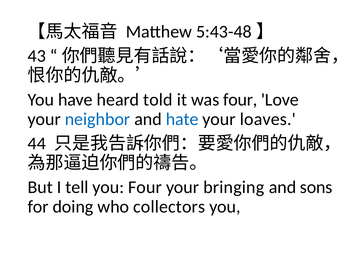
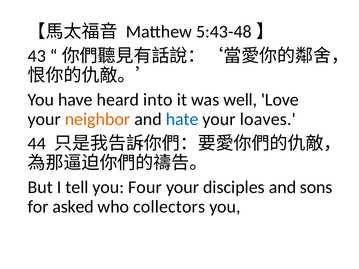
told: told -> into
was four: four -> well
neighbor colour: blue -> orange
bringing: bringing -> disciples
doing: doing -> asked
